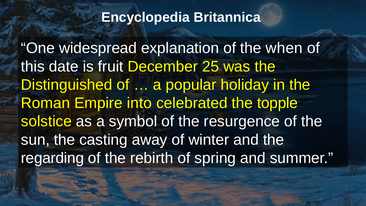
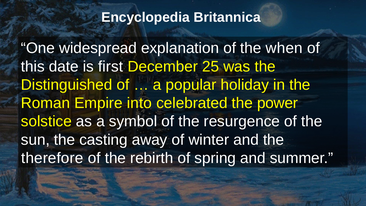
fruit: fruit -> first
topple: topple -> power
regarding: regarding -> therefore
